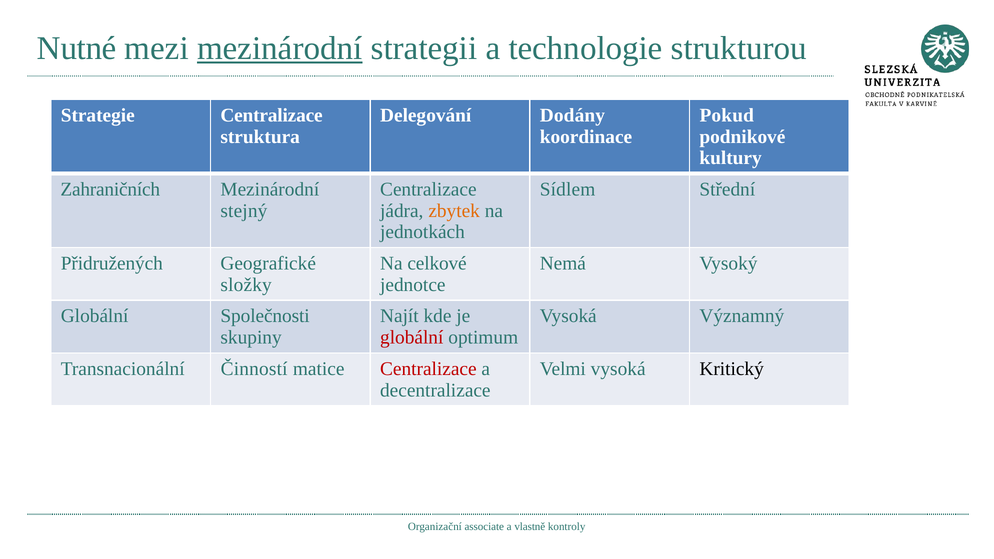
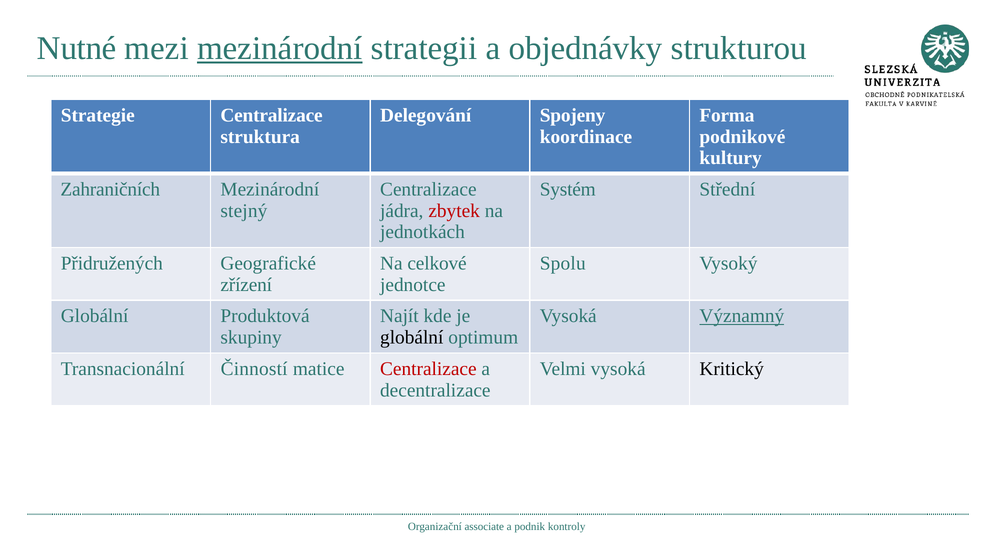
technologie: technologie -> objednávky
Dodány: Dodány -> Spojeny
Pokud: Pokud -> Forma
Sídlem: Sídlem -> Systém
zbytek colour: orange -> red
Nemá: Nemá -> Spolu
složky: složky -> zřízení
Společnosti: Společnosti -> Produktová
Významný underline: none -> present
globální at (412, 338) colour: red -> black
vlastně: vlastně -> podnik
